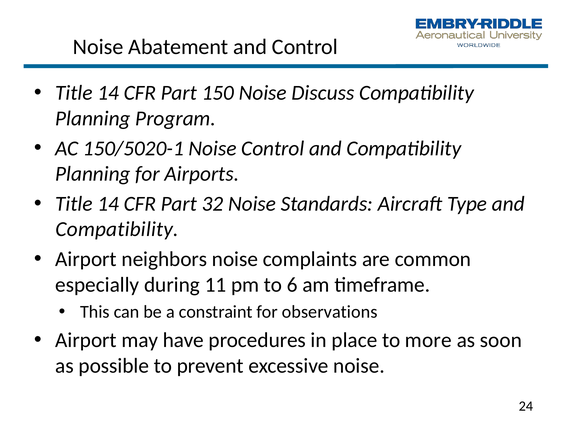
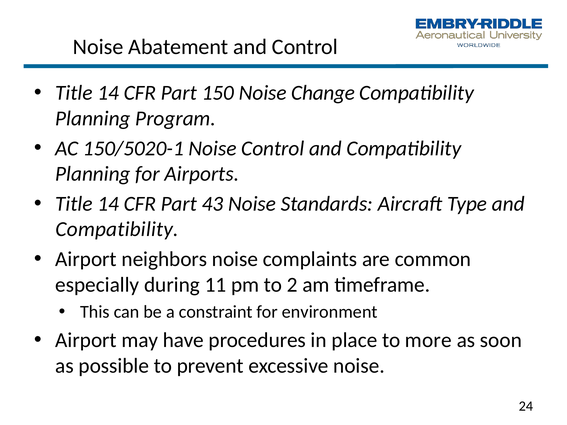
Discuss: Discuss -> Change
32: 32 -> 43
6: 6 -> 2
observations: observations -> environment
